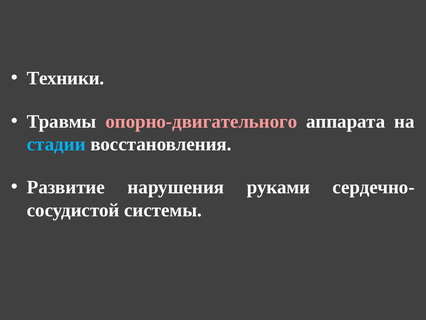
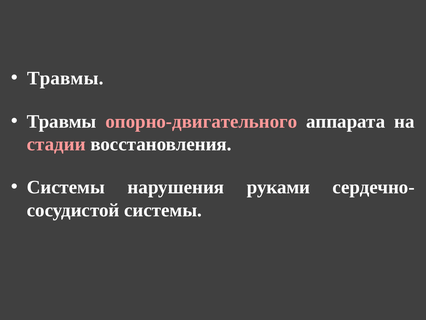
Техники at (65, 78): Техники -> Травмы
стадии colour: light blue -> pink
Развитие at (66, 187): Развитие -> Системы
